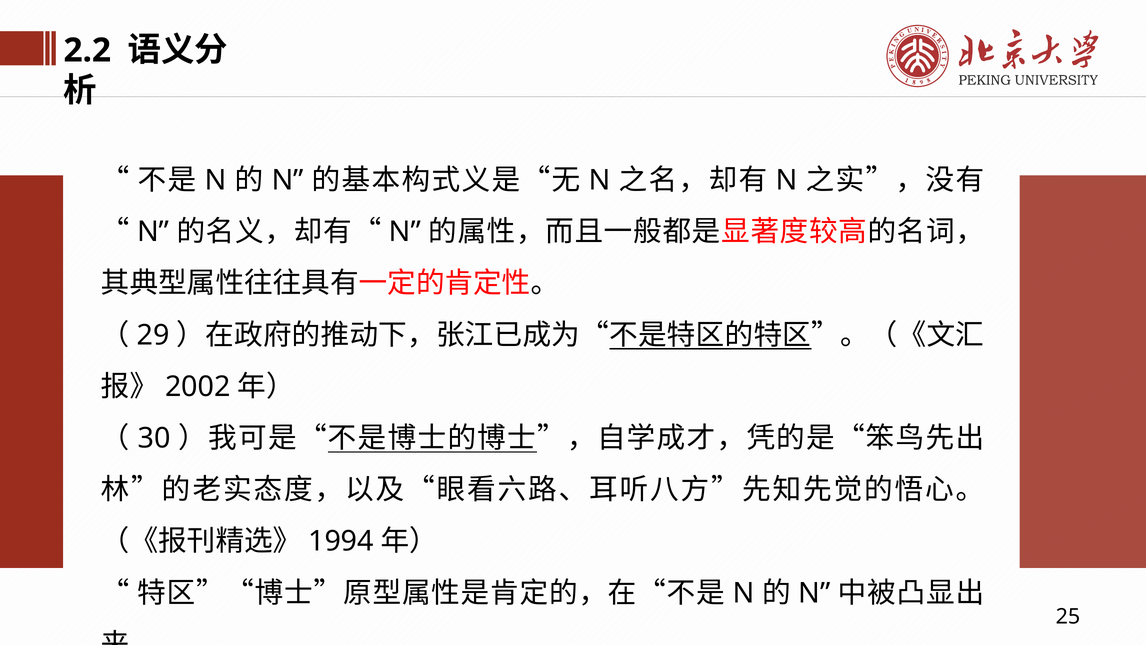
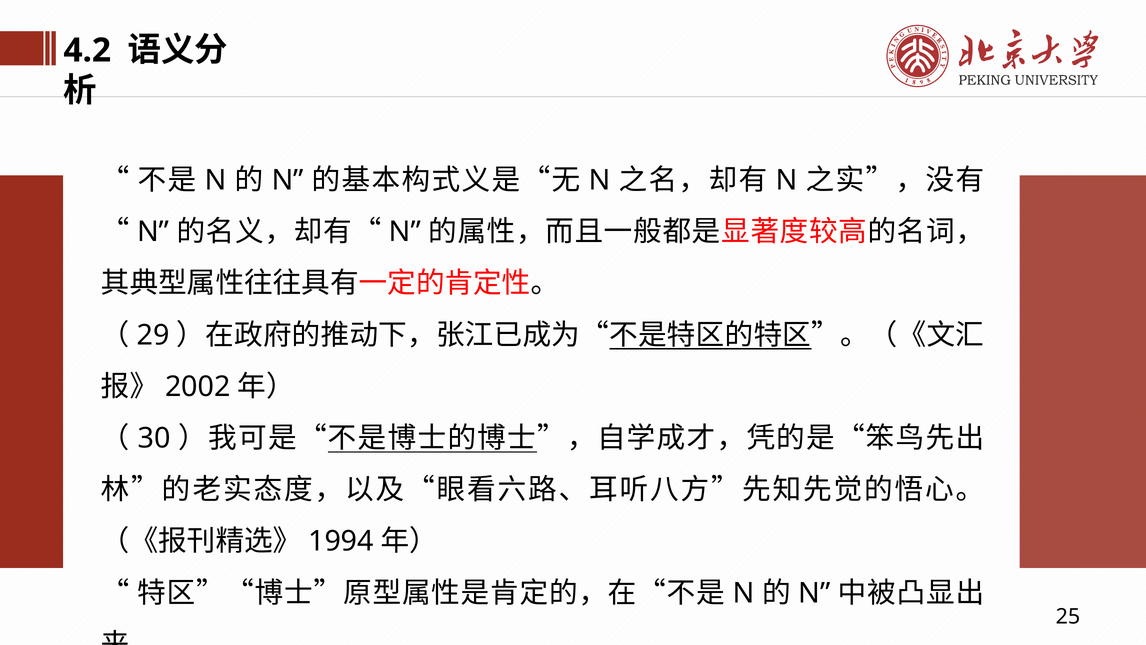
2.2: 2.2 -> 4.2
